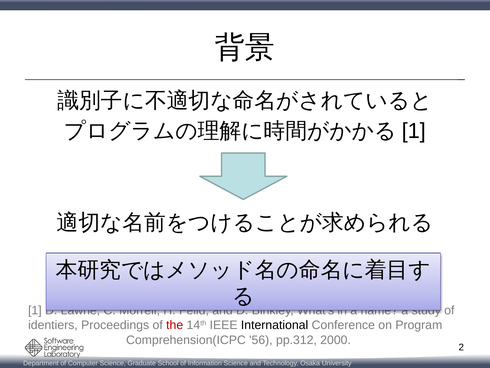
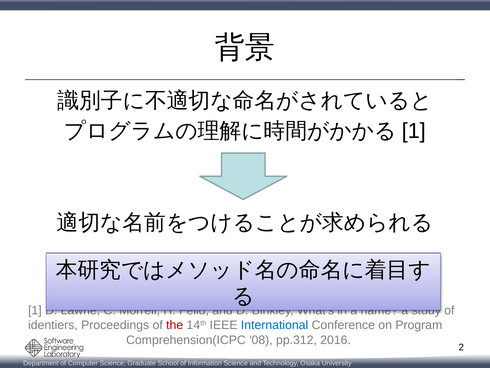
International colour: black -> blue
56: 56 -> 08
2000: 2000 -> 2016
